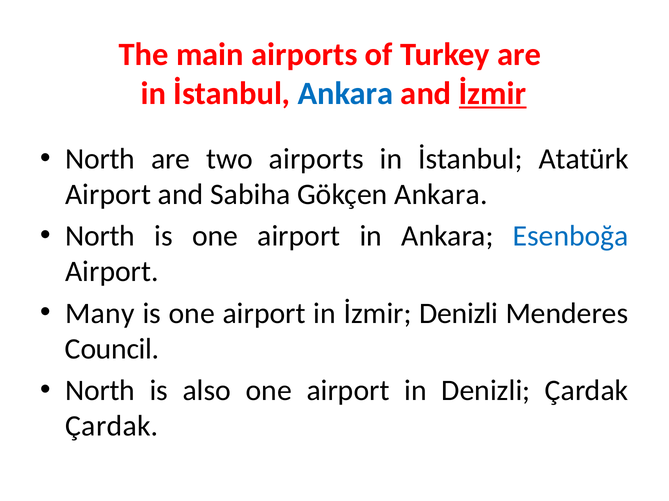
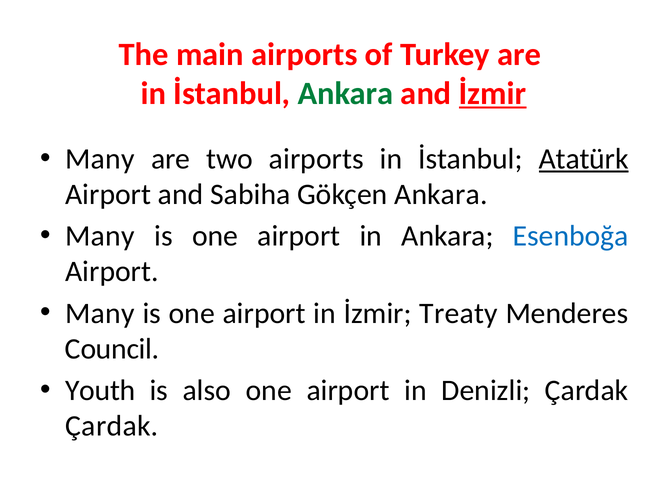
Ankara at (346, 94) colour: blue -> green
North at (100, 159): North -> Many
Atatürk underline: none -> present
North at (100, 236): North -> Many
İzmir Denizli: Denizli -> Treaty
North at (100, 391): North -> Youth
